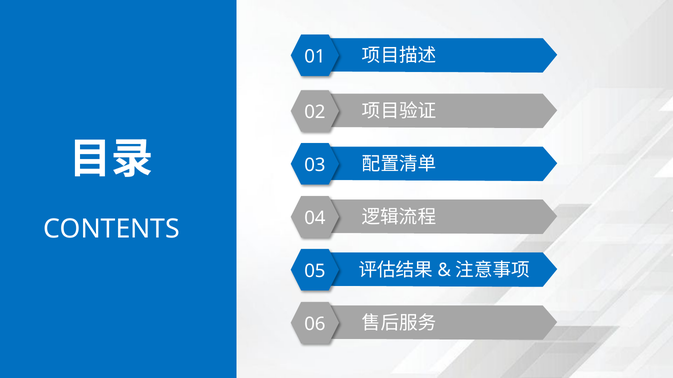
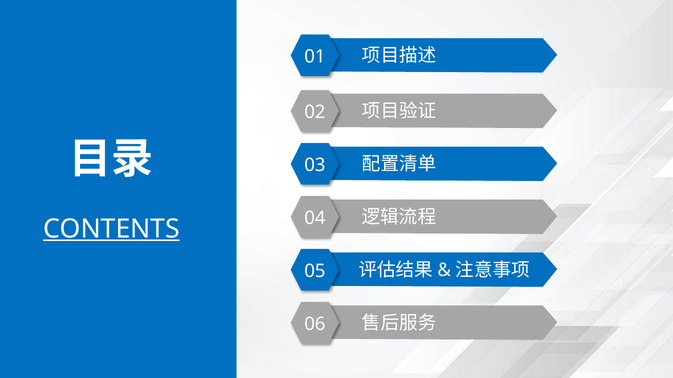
CONTENTS underline: none -> present
